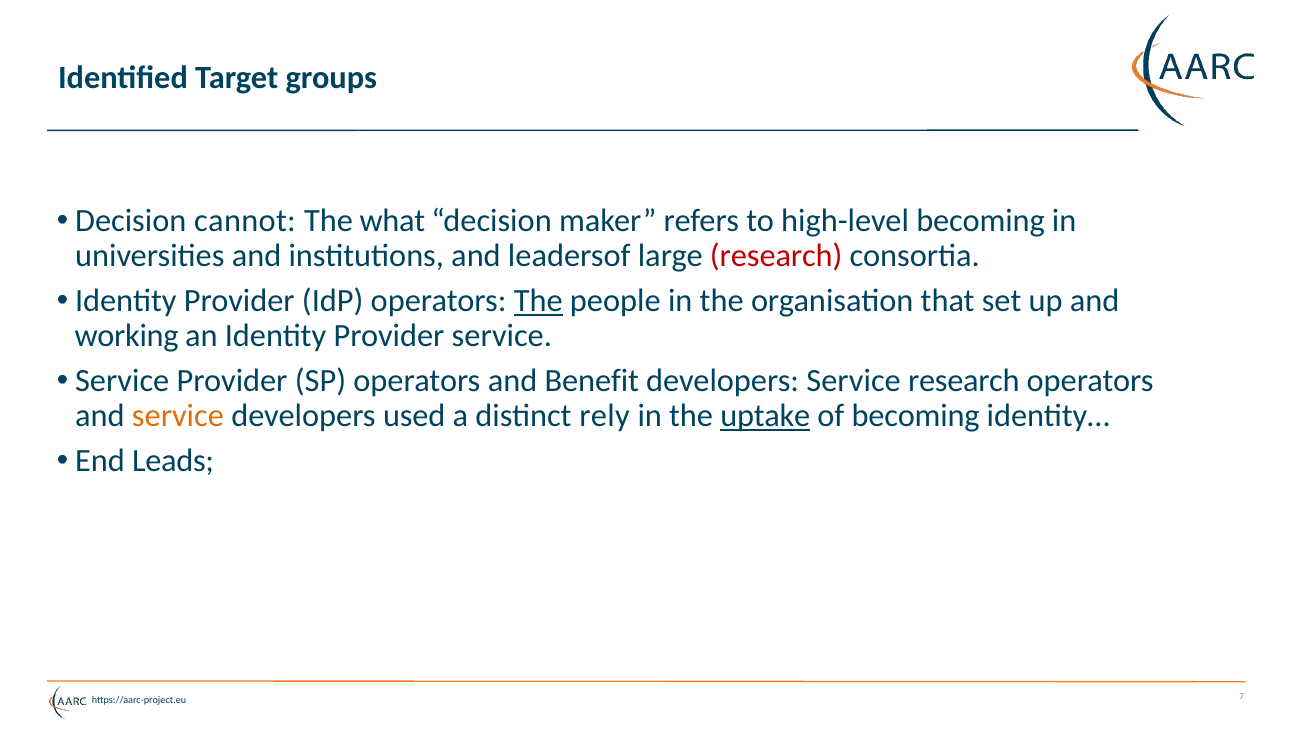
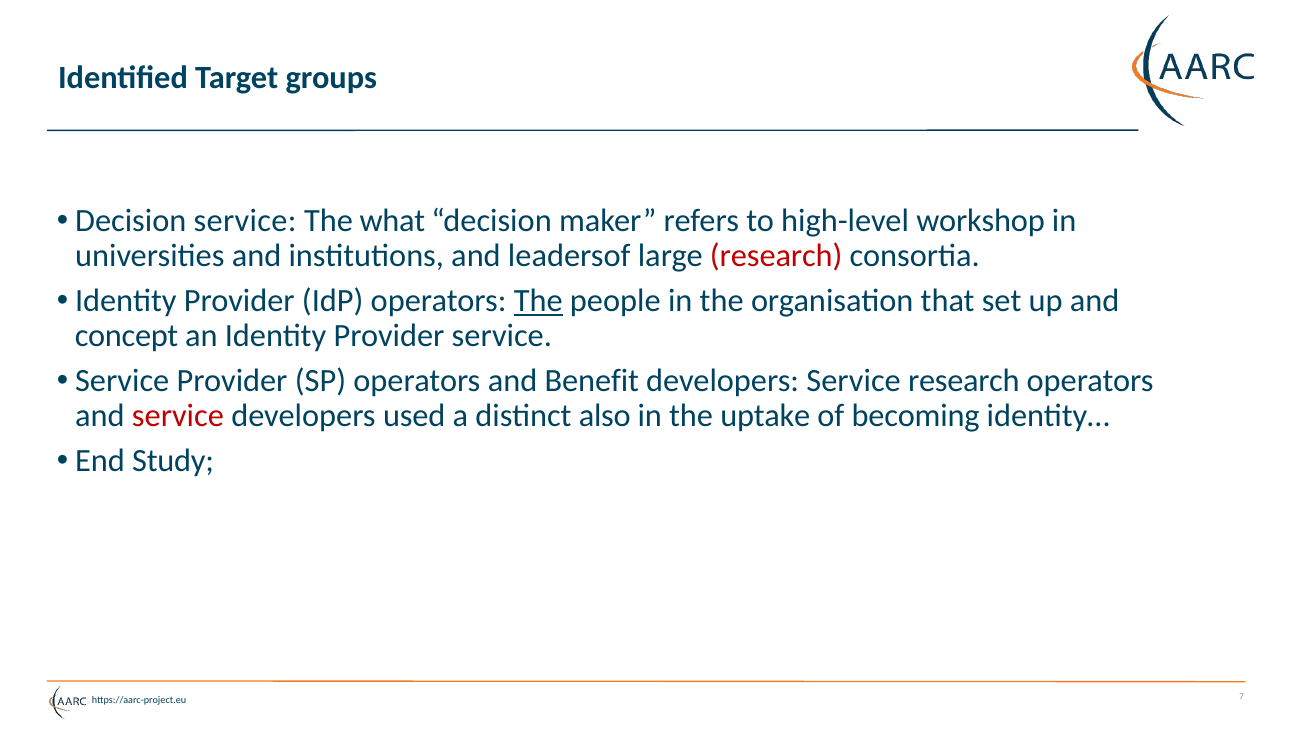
Decision cannot: cannot -> service
high-level becoming: becoming -> workshop
working: working -> concept
service at (178, 416) colour: orange -> red
rely: rely -> also
uptake underline: present -> none
Leads: Leads -> Study
